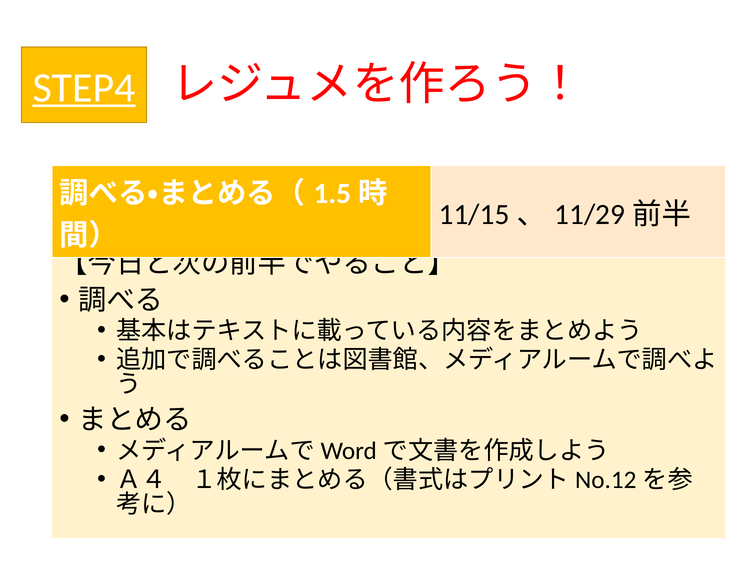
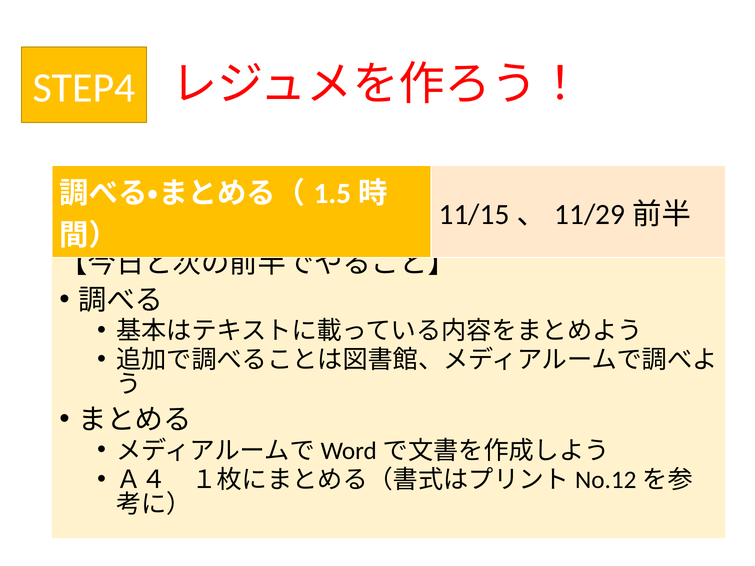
STEP4 underline: present -> none
